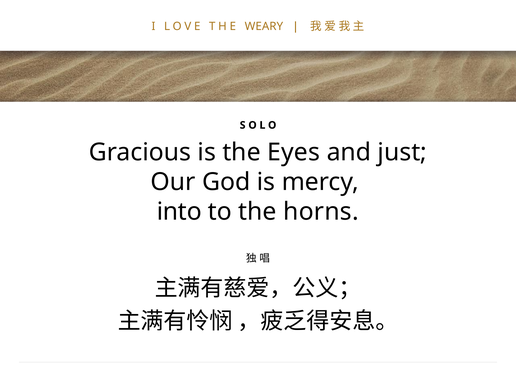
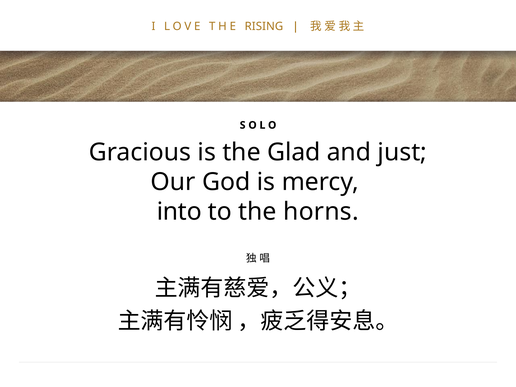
WEARY: WEARY -> RISING
Eyes: Eyes -> Glad
